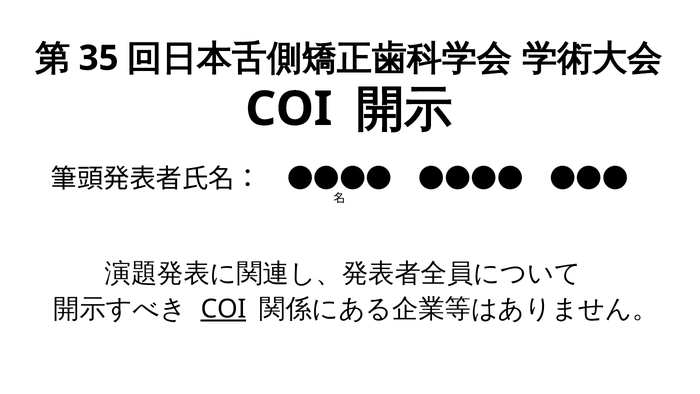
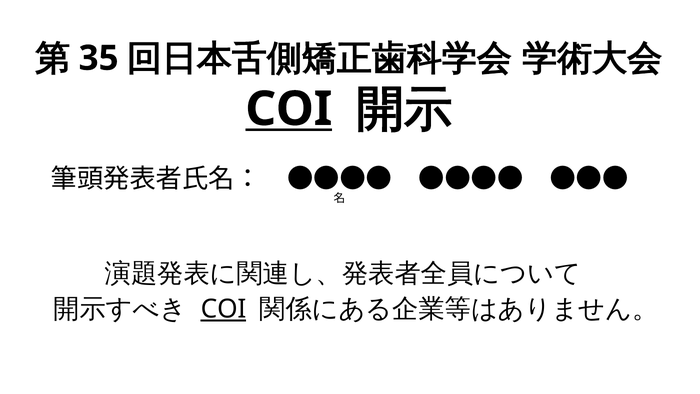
COI at (289, 109) underline: none -> present
